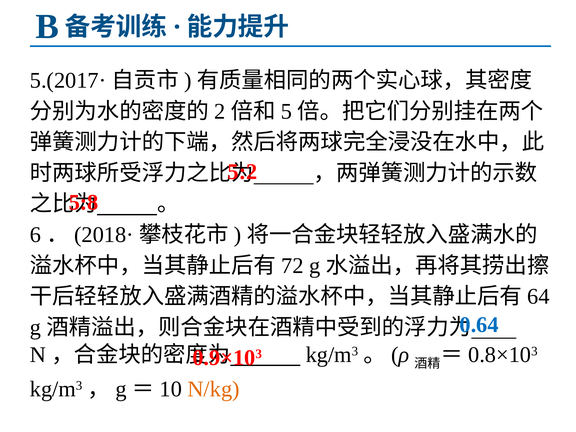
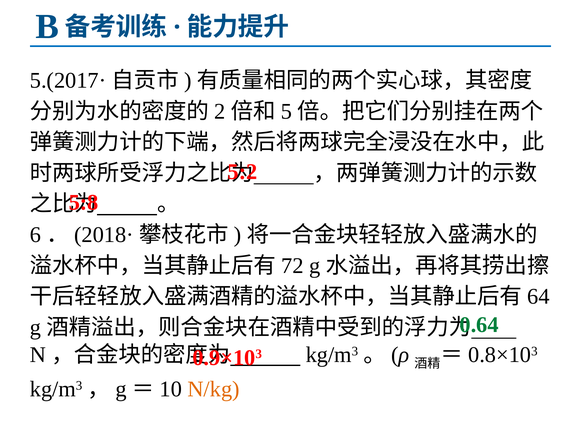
0.64 colour: blue -> green
